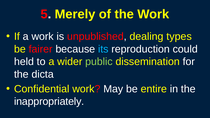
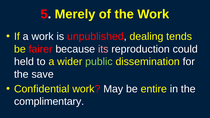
types: types -> tends
its colour: light blue -> pink
dicta: dicta -> save
inappropriately: inappropriately -> complimentary
